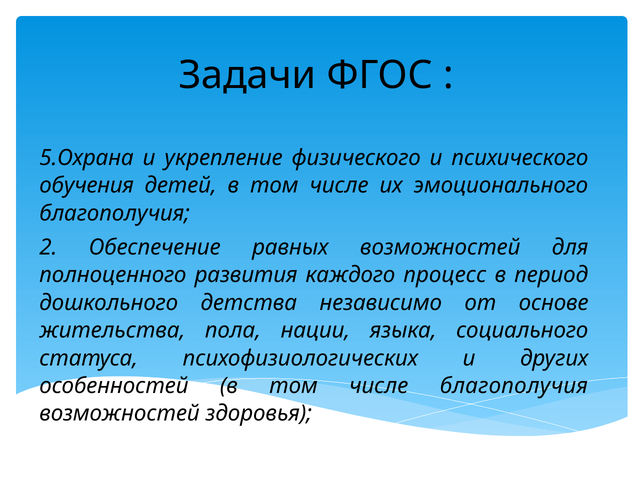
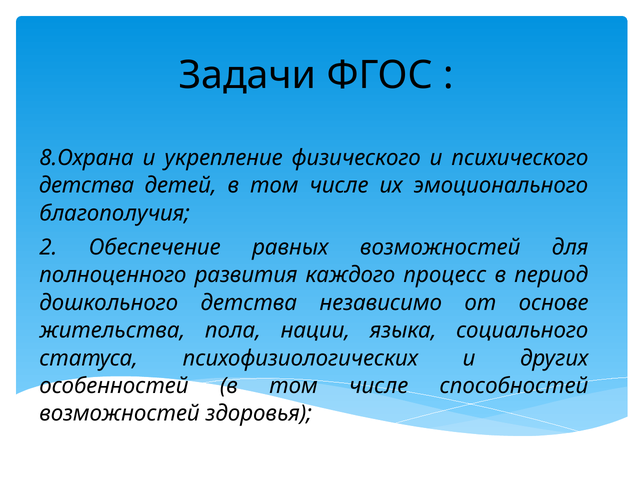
5.Охрана: 5.Охрана -> 8.Охрана
обучения at (87, 186): обучения -> детства
числе благополучия: благополучия -> способностей
